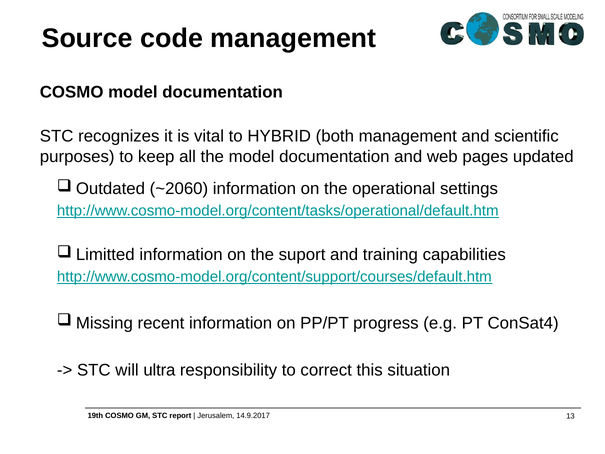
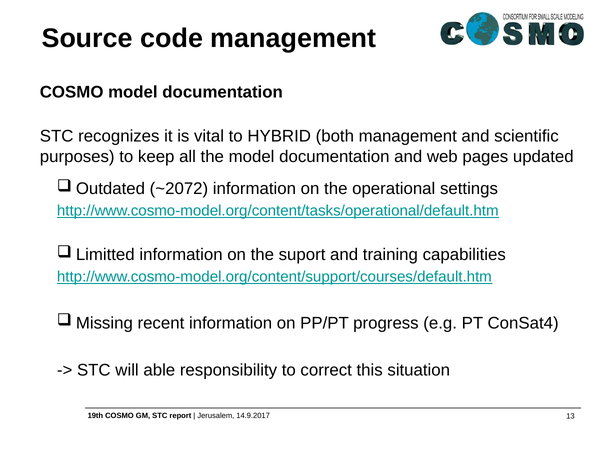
~2060: ~2060 -> ~2072
ultra: ultra -> able
